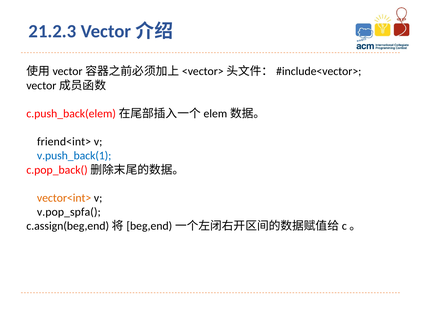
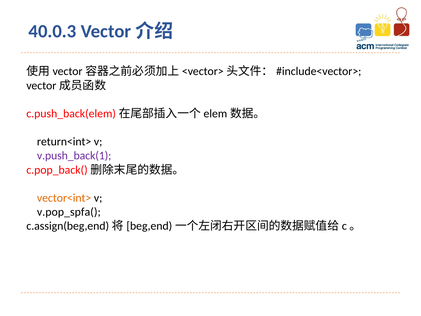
21.2.3: 21.2.3 -> 40.0.3
friend<int>: friend<int> -> return<int>
v.push_back(1 colour: blue -> purple
